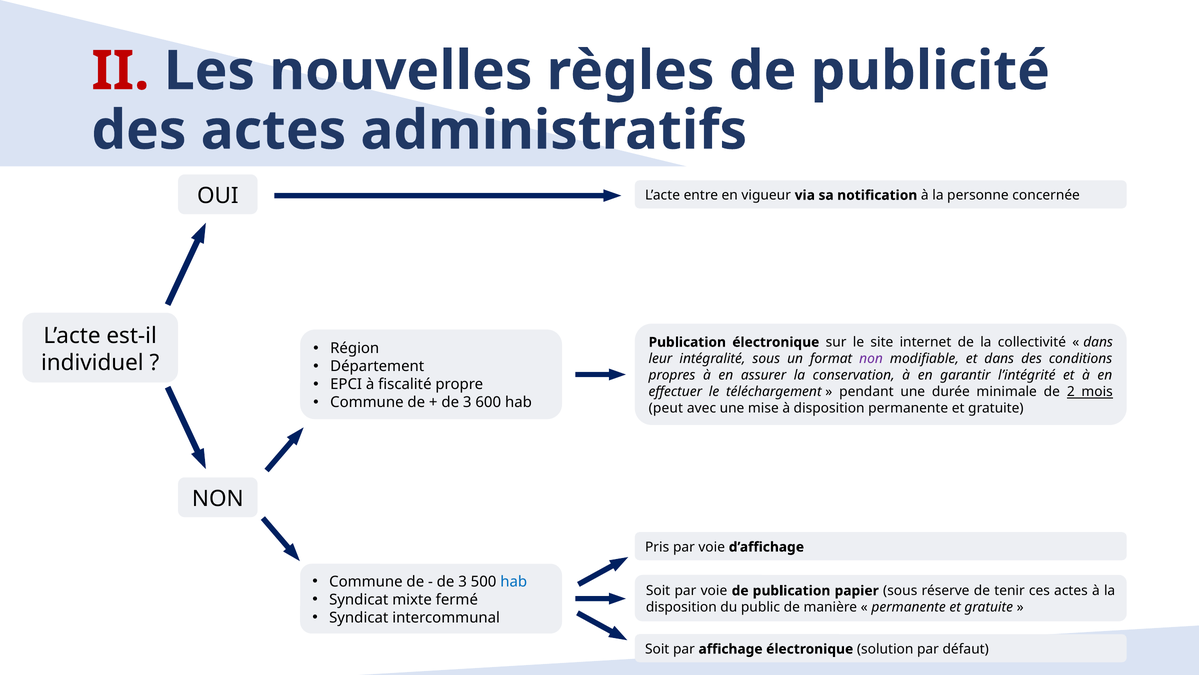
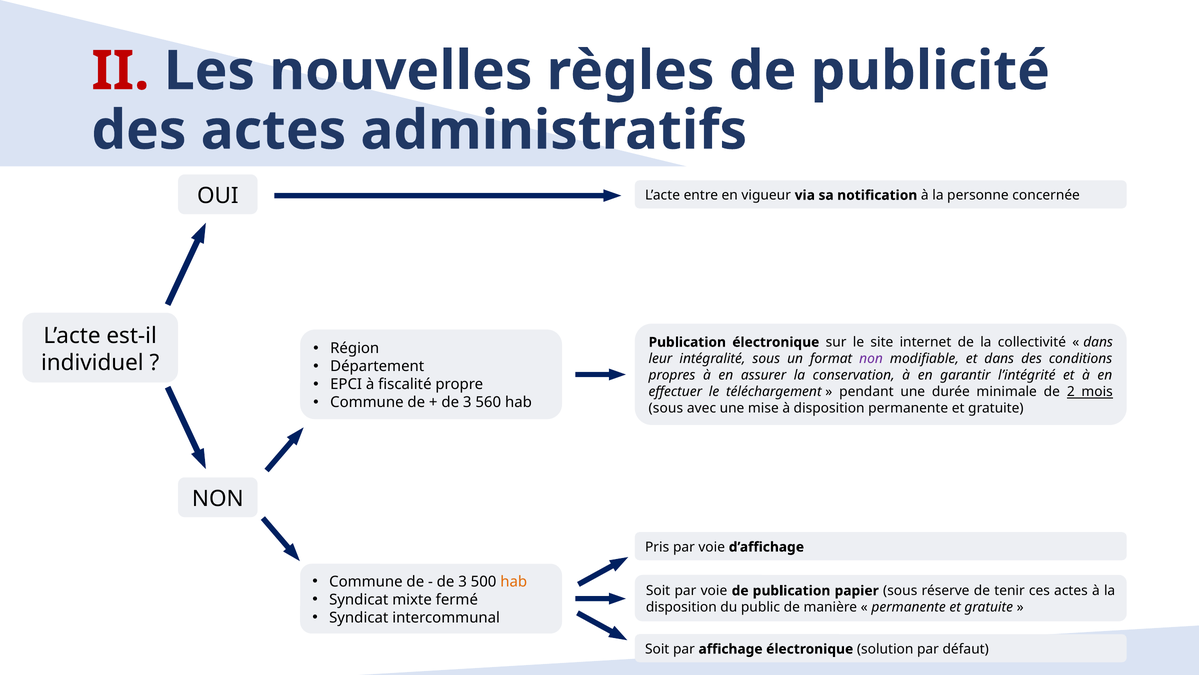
600: 600 -> 560
peut at (666, 408): peut -> sous
hab at (514, 581) colour: blue -> orange
